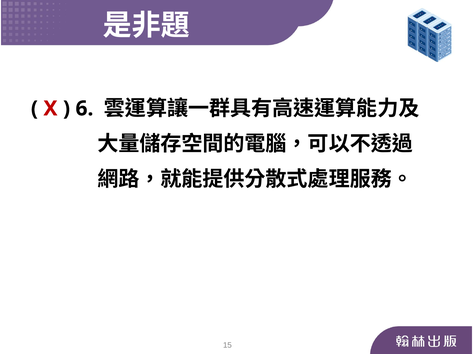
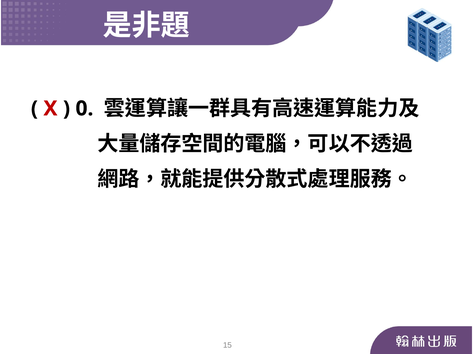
6: 6 -> 0
